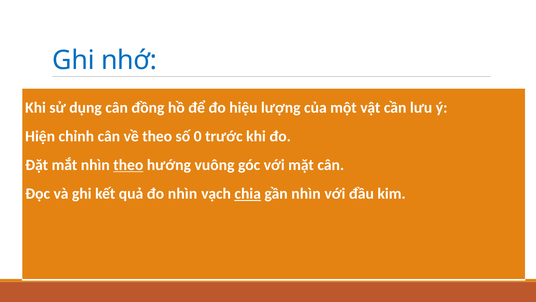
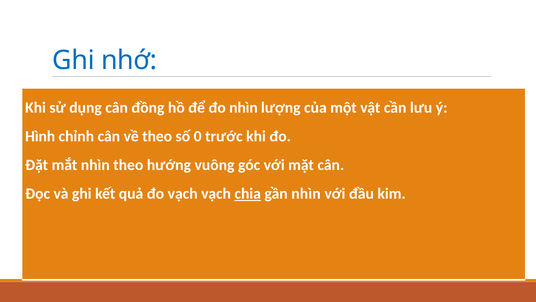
đo hiệu: hiệu -> nhìn
Hiện: Hiện -> Hình
theo at (128, 165) underline: present -> none
đo nhìn: nhìn -> vạch
